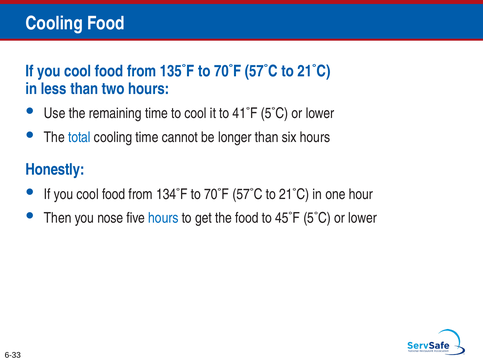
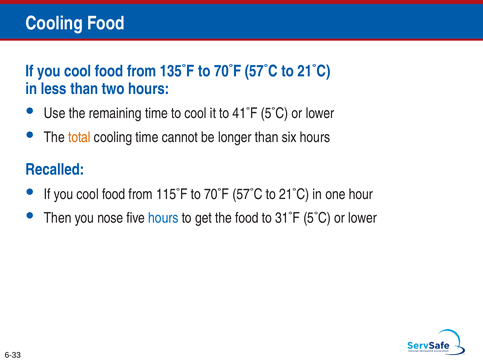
total colour: blue -> orange
Honestly: Honestly -> Recalled
134˚F: 134˚F -> 115˚F
45˚F: 45˚F -> 31˚F
